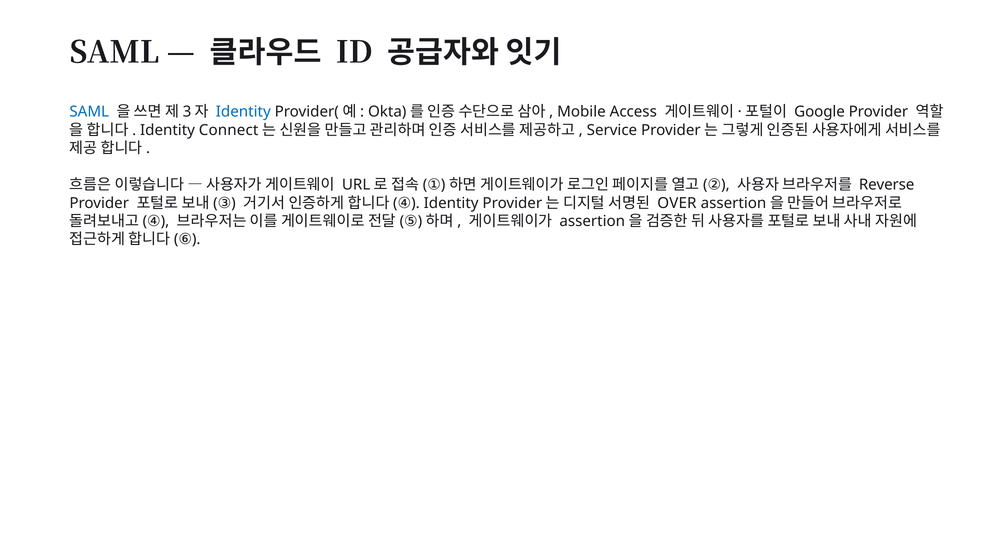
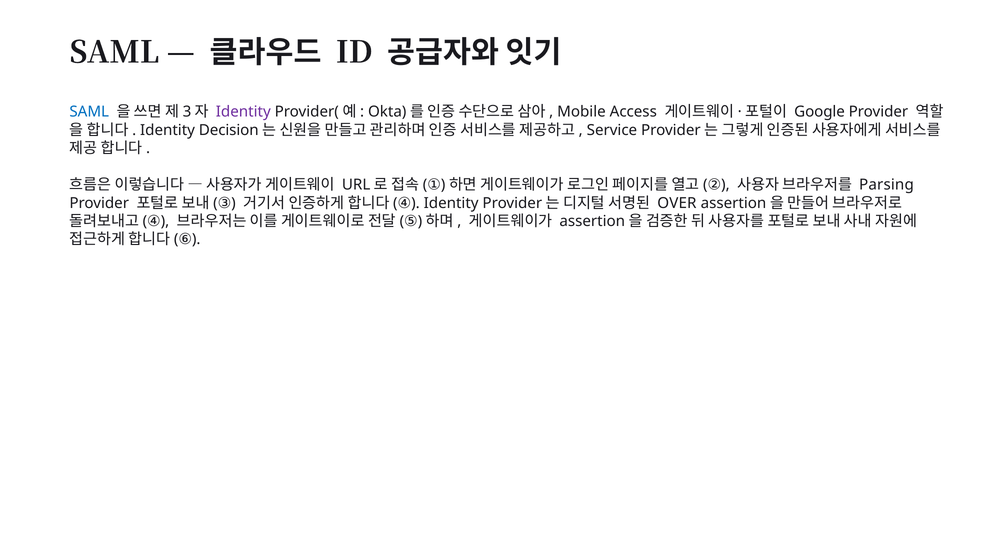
Identity at (243, 112) colour: blue -> purple
Connect: Connect -> Decision
Reverse: Reverse -> Parsing
